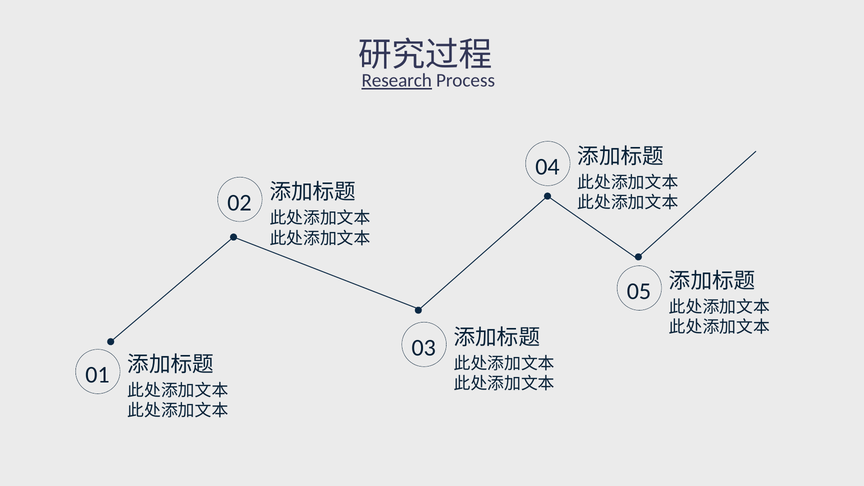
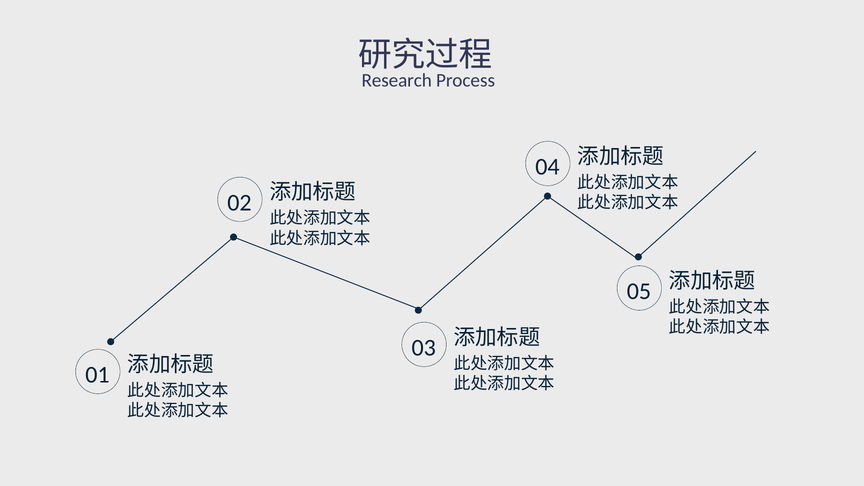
Research underline: present -> none
